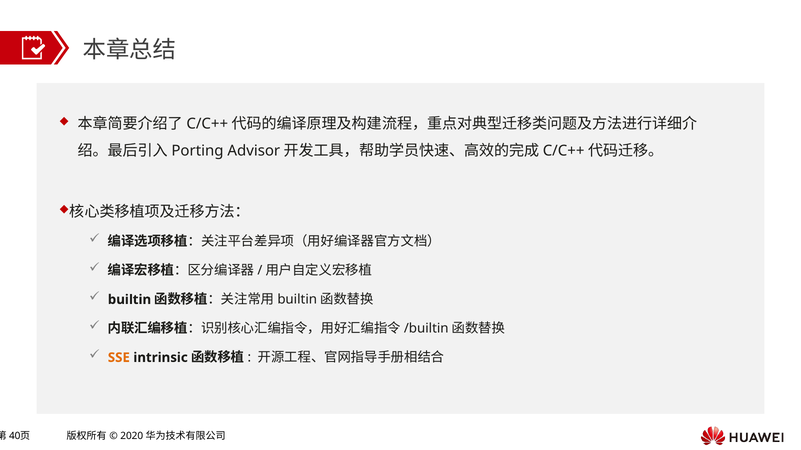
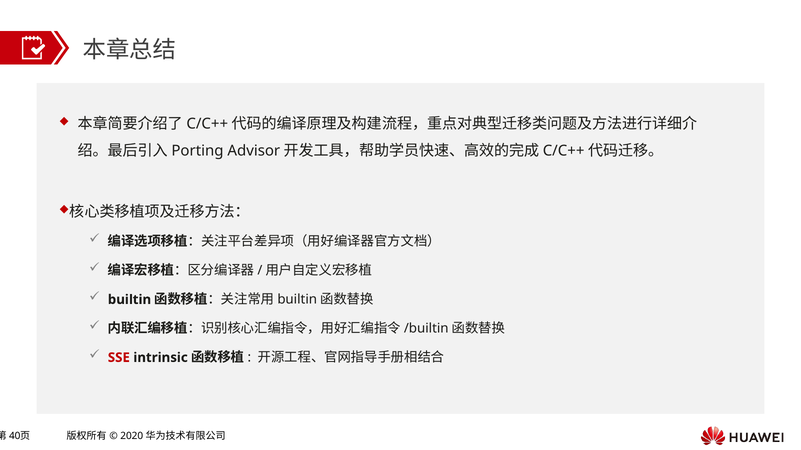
SSE colour: orange -> red
